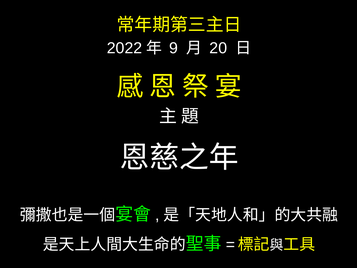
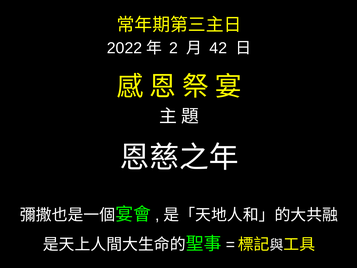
9: 9 -> 2
20: 20 -> 42
